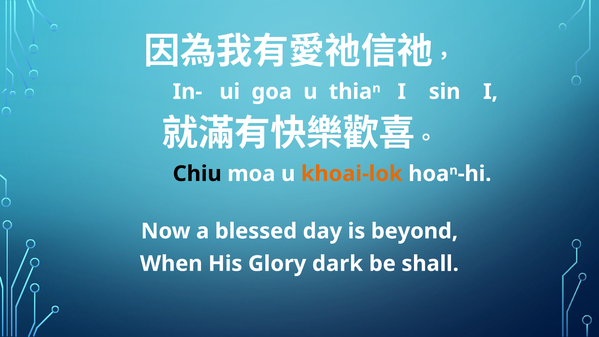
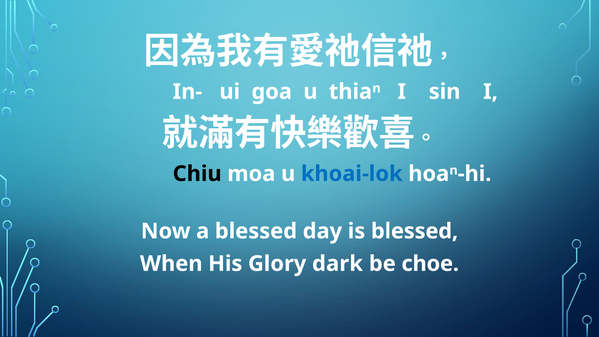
khoai-lok colour: orange -> blue
is beyond: beyond -> blessed
shall: shall -> choe
